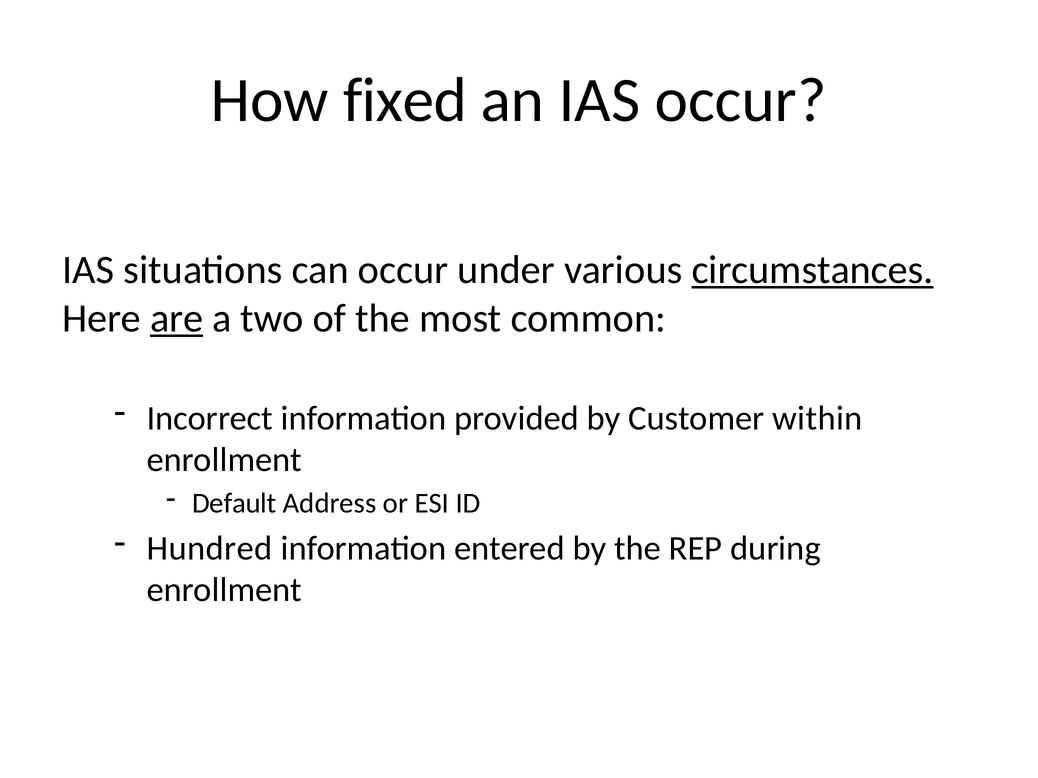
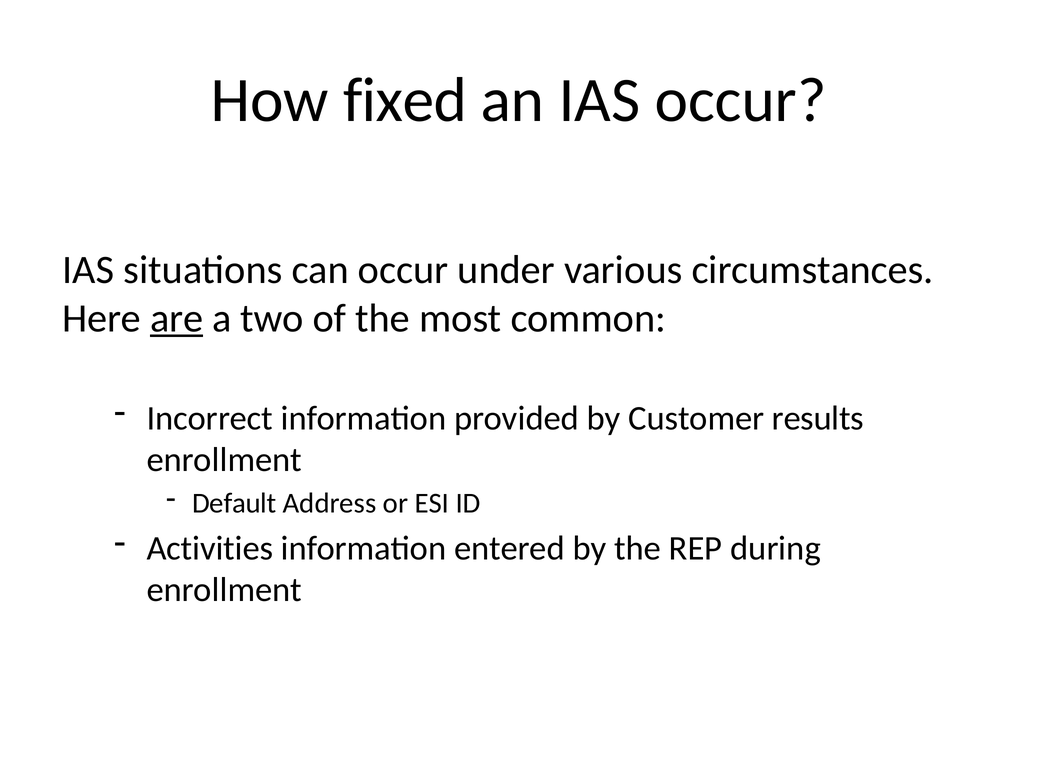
circumstances underline: present -> none
within: within -> results
Hundred: Hundred -> Activities
